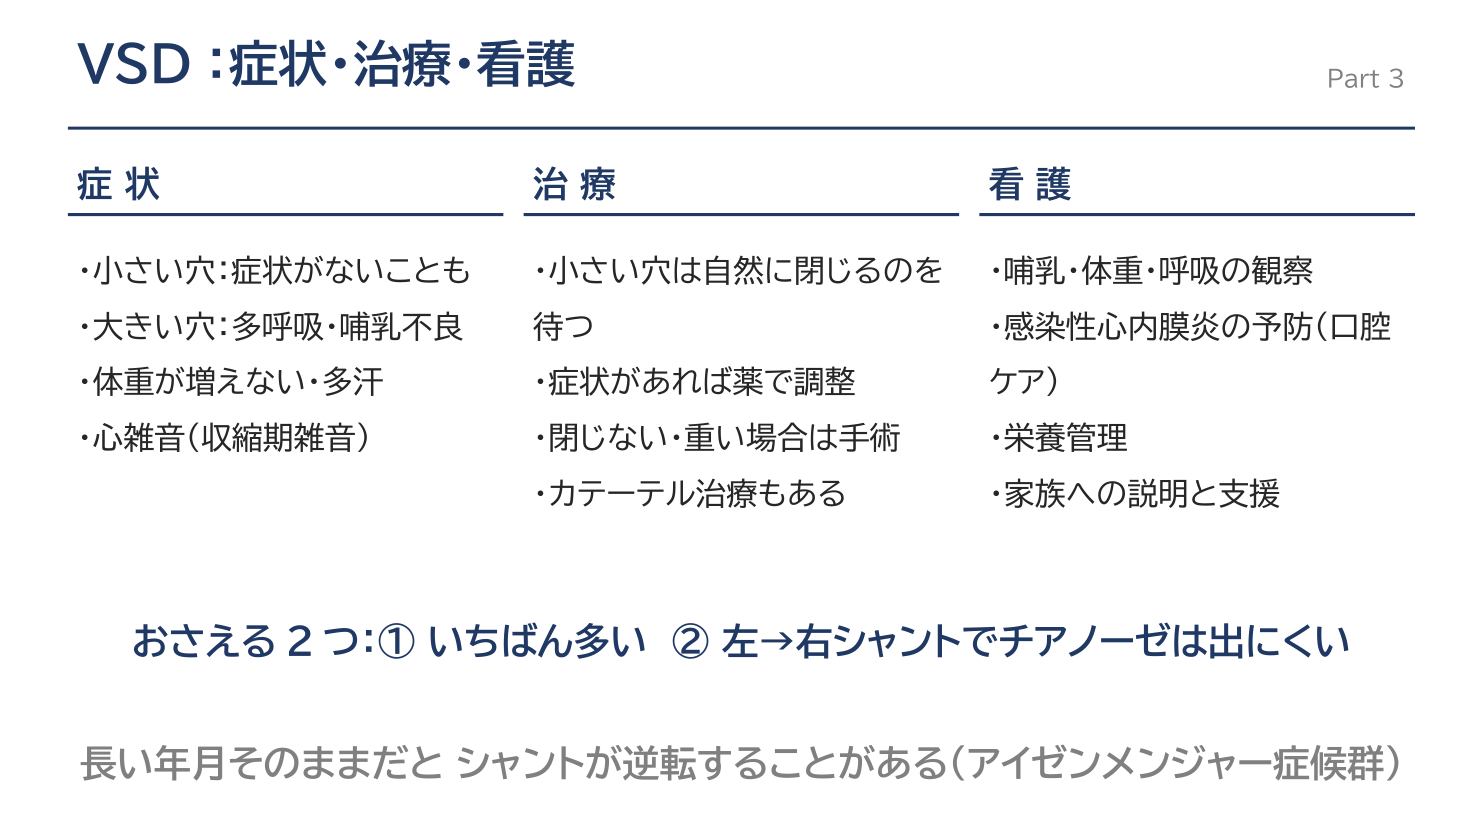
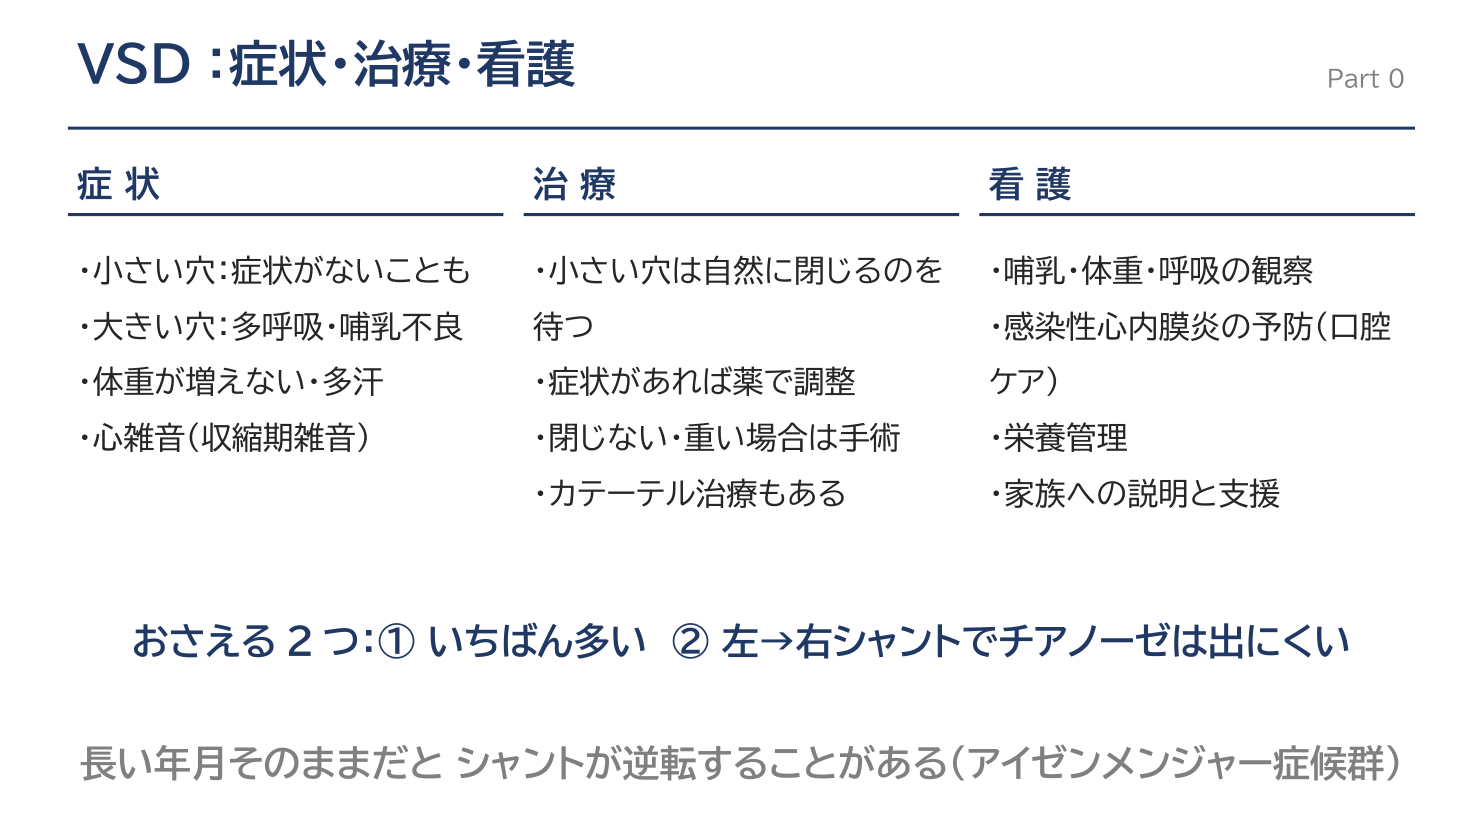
3: 3 -> 0
